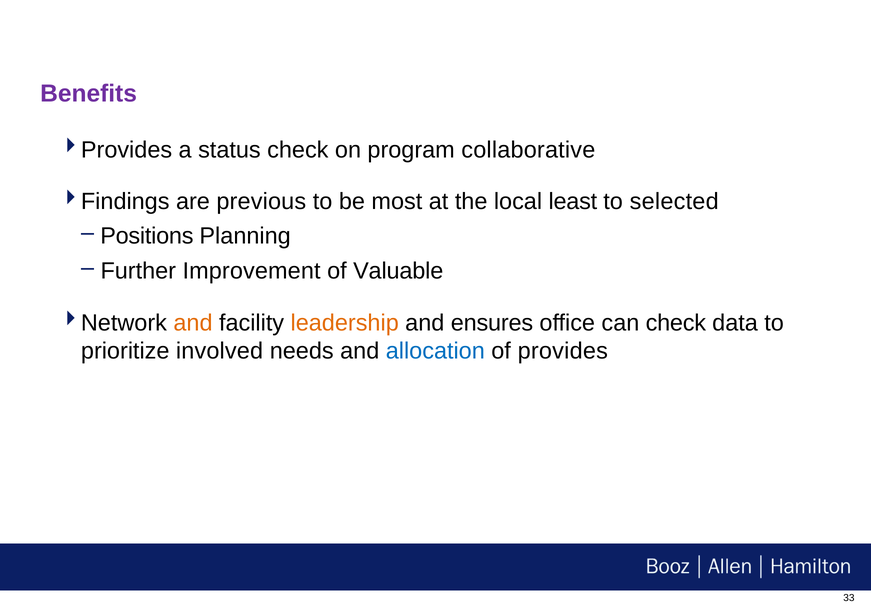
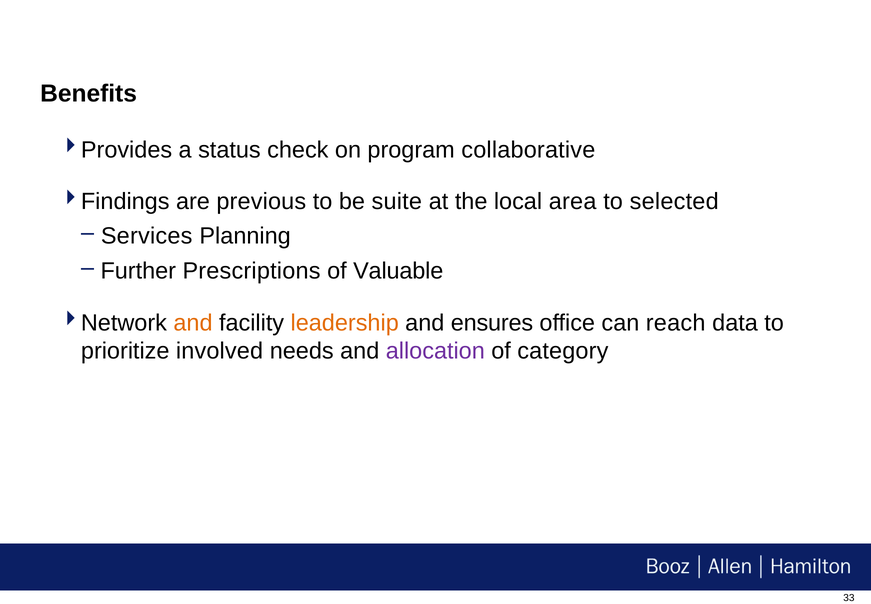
Benefits colour: purple -> black
most: most -> suite
least: least -> area
Positions: Positions -> Services
Improvement: Improvement -> Prescriptions
can check: check -> reach
allocation colour: blue -> purple
provides: provides -> category
